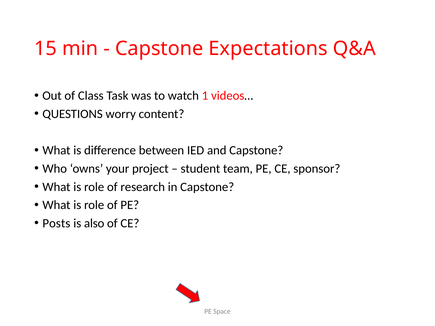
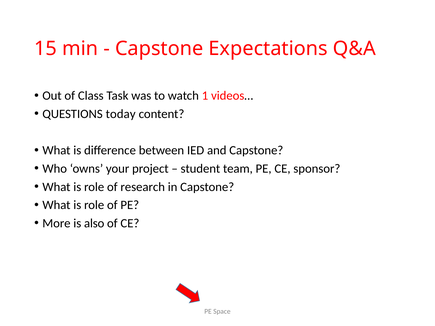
worry: worry -> today
Posts: Posts -> More
